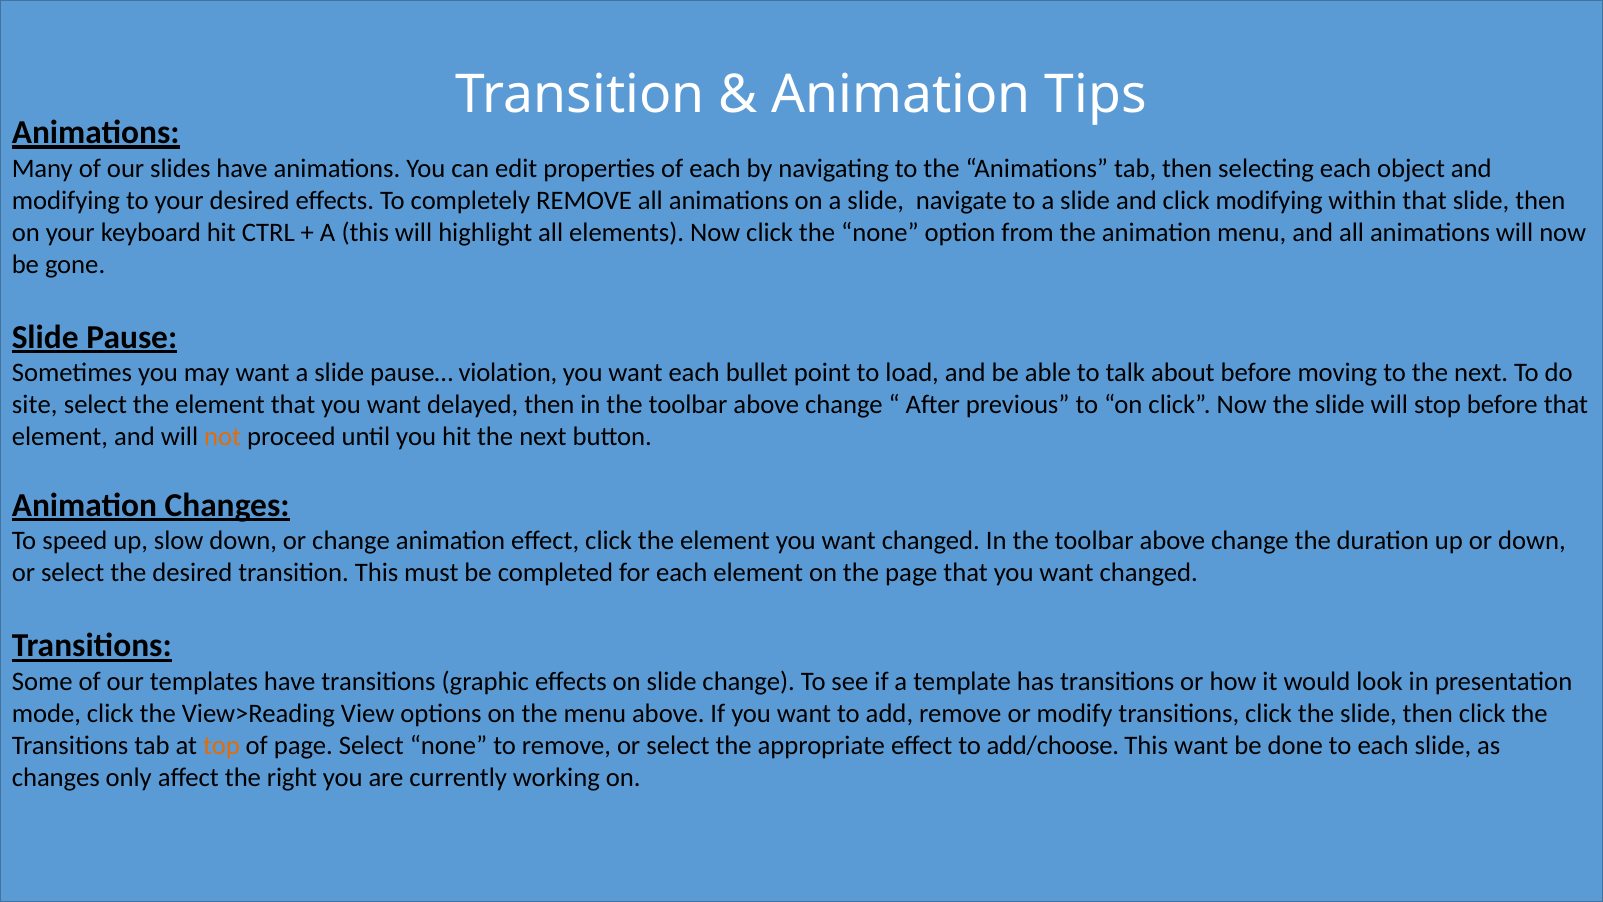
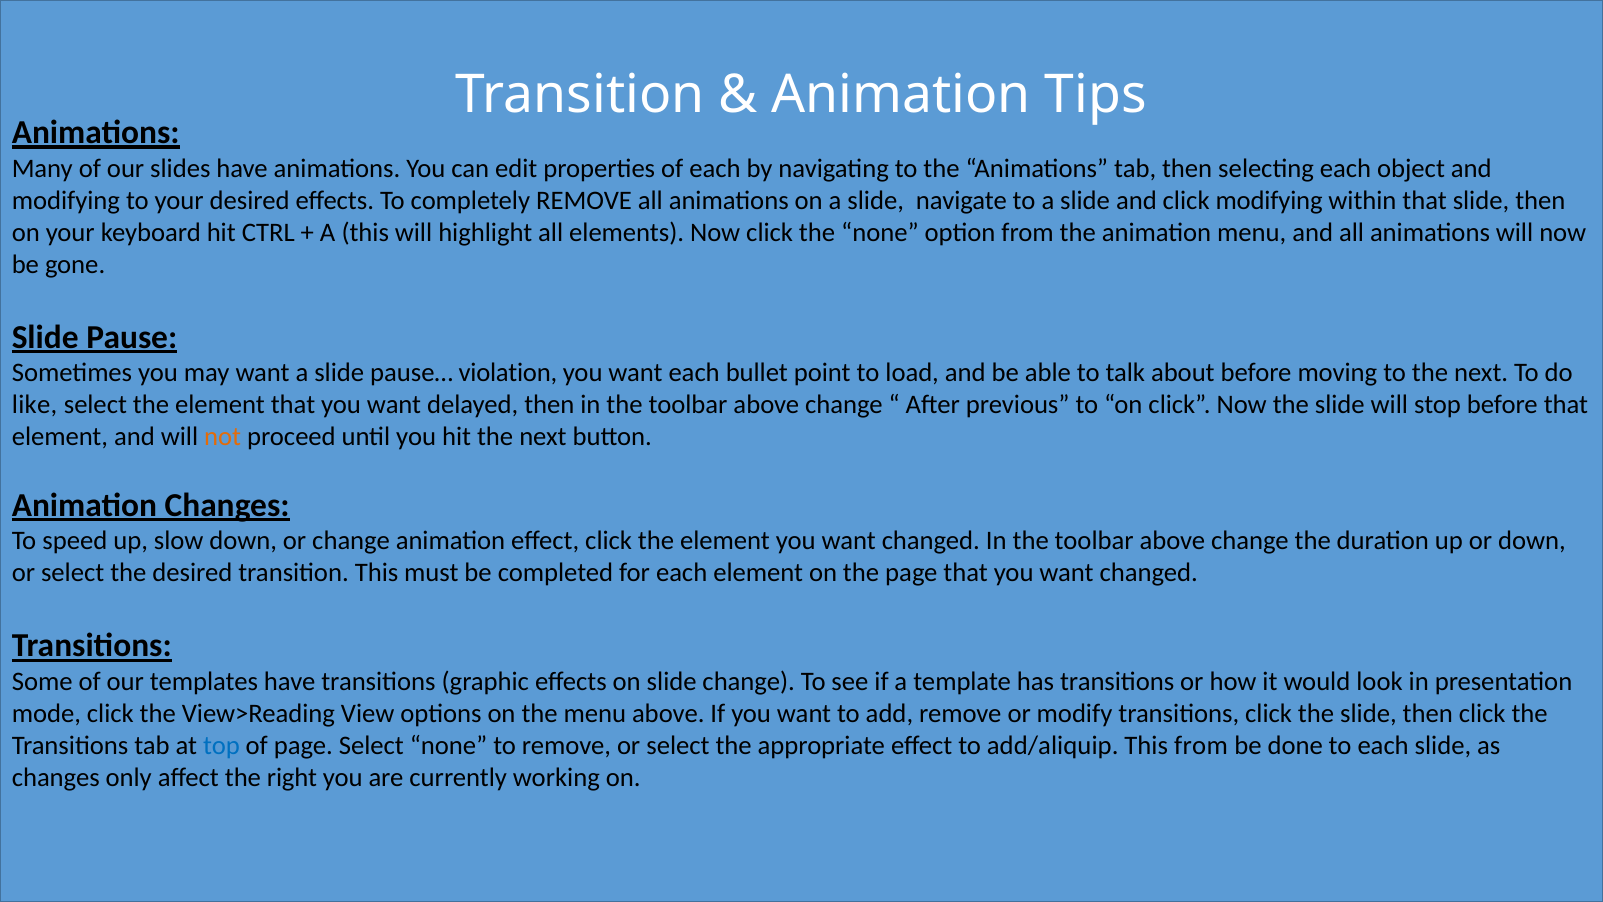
site: site -> like
top colour: orange -> blue
add/choose: add/choose -> add/aliquip
This want: want -> from
